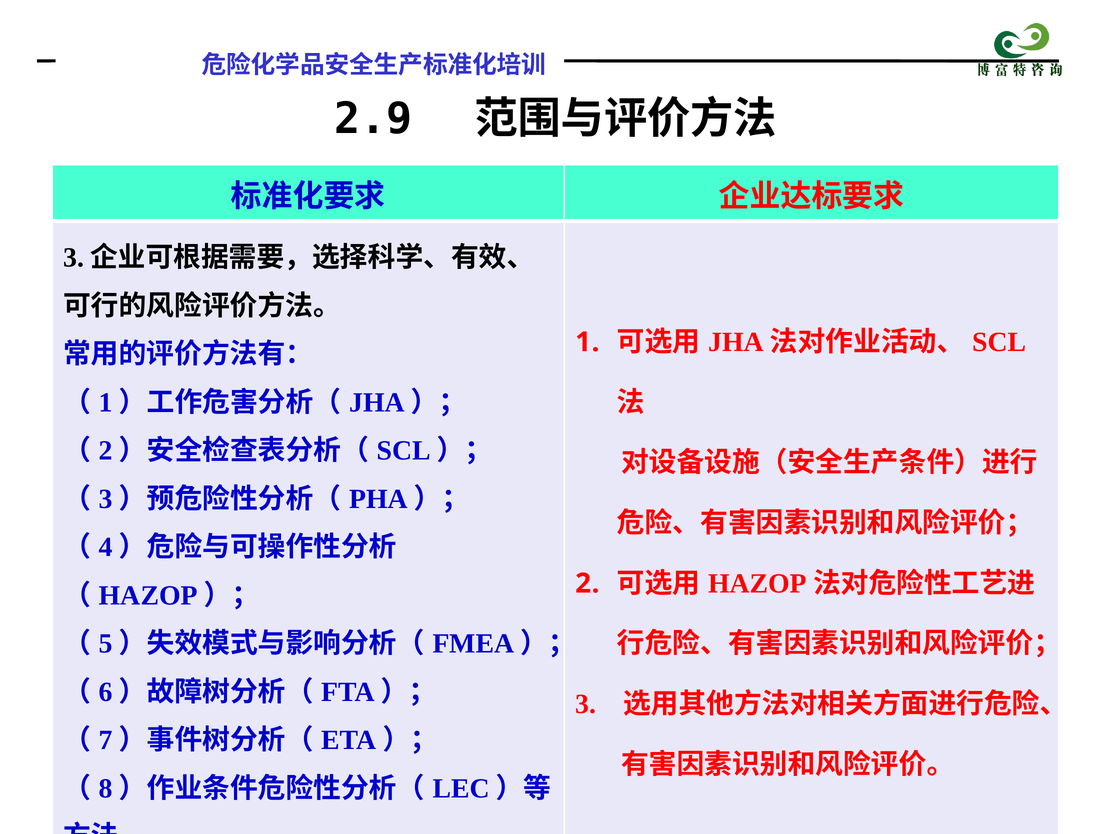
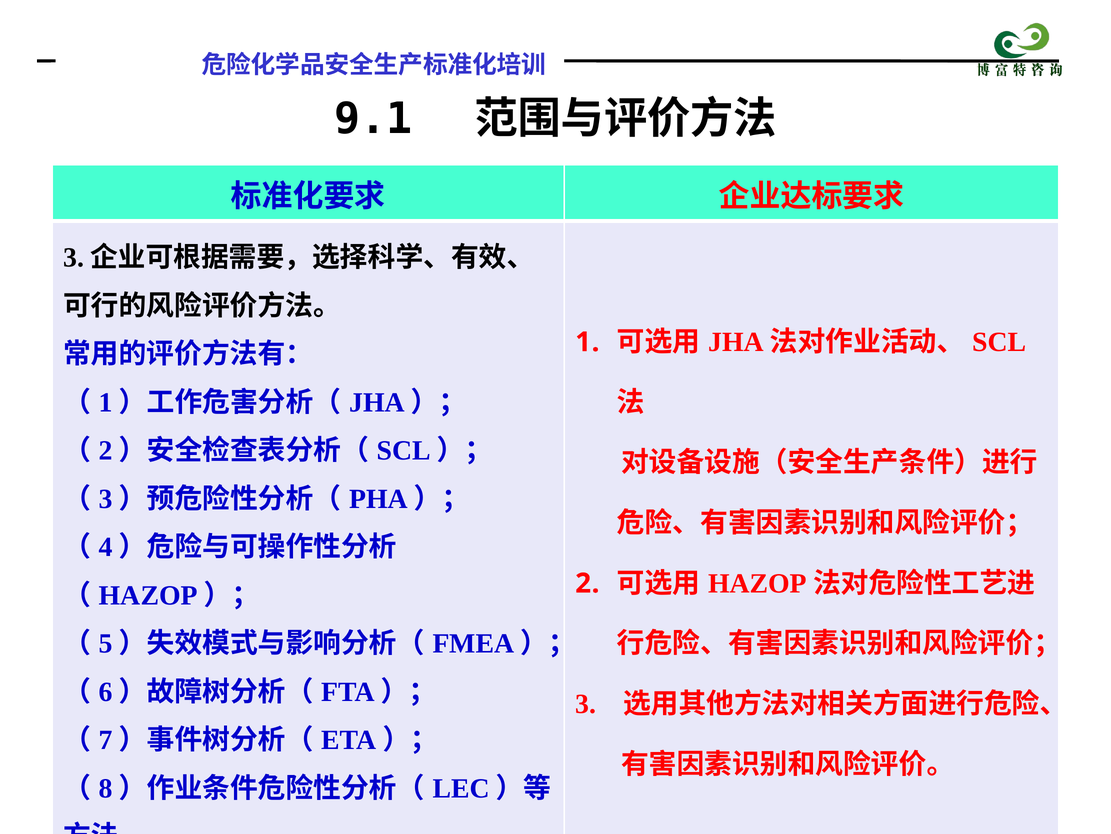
2.9: 2.9 -> 9.1
